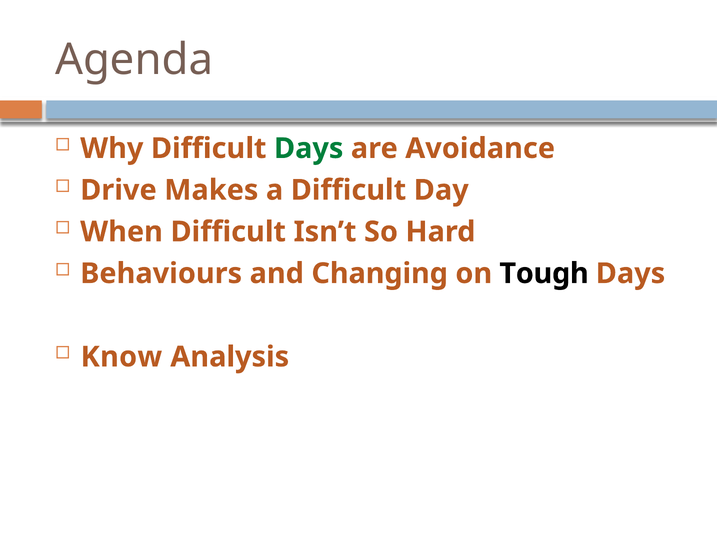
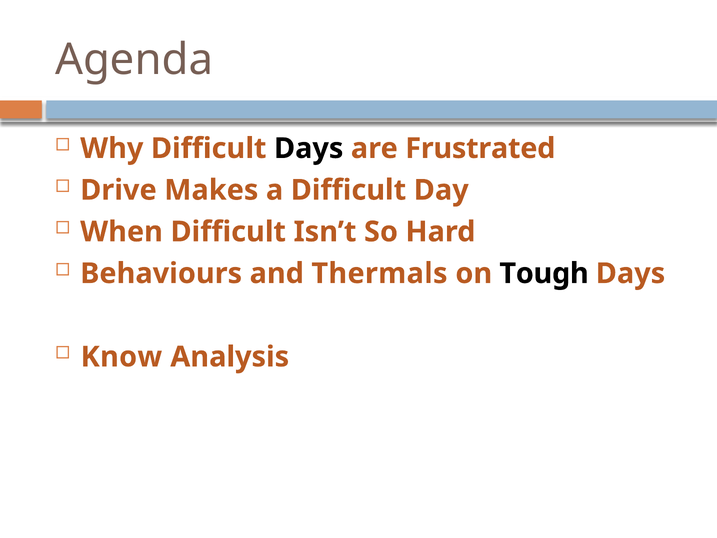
Days at (309, 148) colour: green -> black
Avoidance: Avoidance -> Frustrated
Changing: Changing -> Thermals
